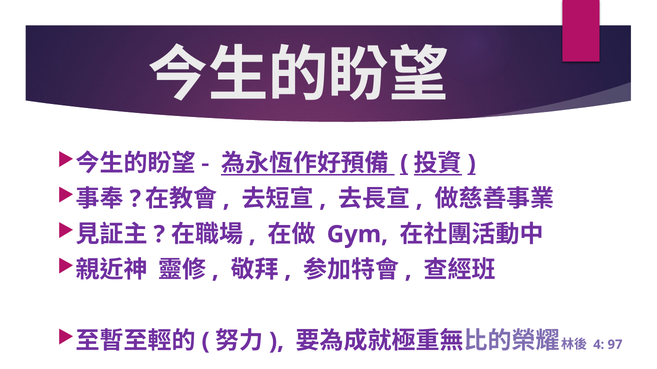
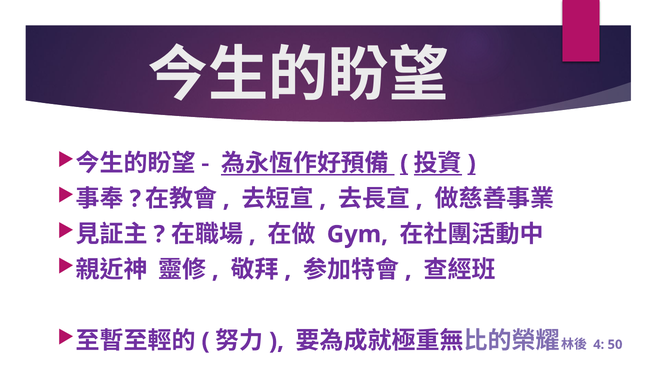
97: 97 -> 50
